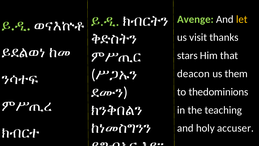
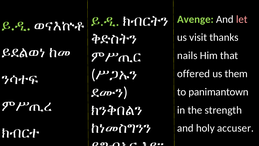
let colour: yellow -> pink
stars: stars -> nails
deacon: deacon -> offered
thedominions: thedominions -> panimantown
teaching: teaching -> strength
